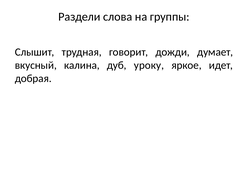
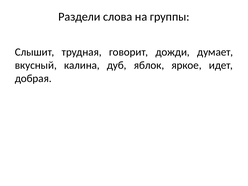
уроку: уроку -> яблок
